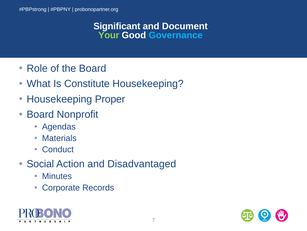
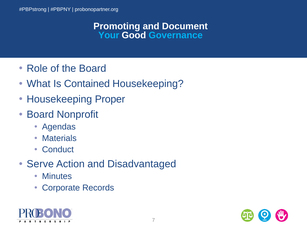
Significant: Significant -> Promoting
Your colour: light green -> light blue
Constitute: Constitute -> Contained
Social: Social -> Serve
